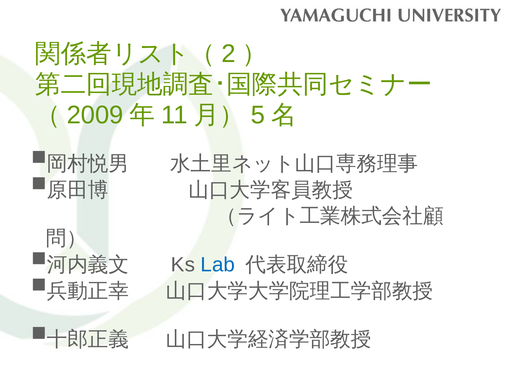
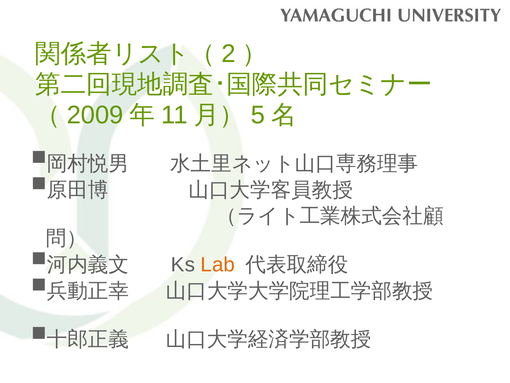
Lab colour: blue -> orange
